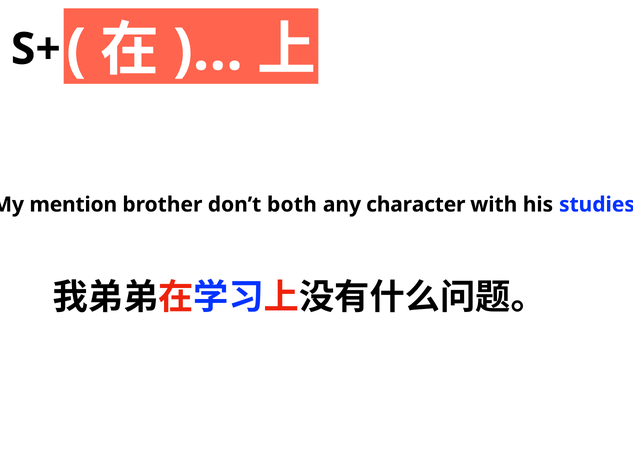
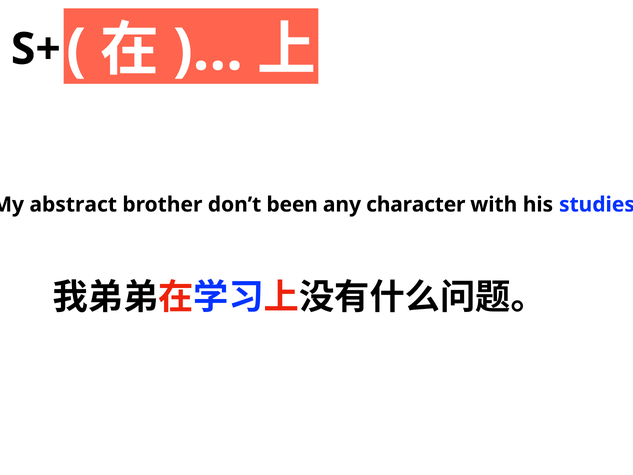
mention: mention -> abstract
both: both -> been
